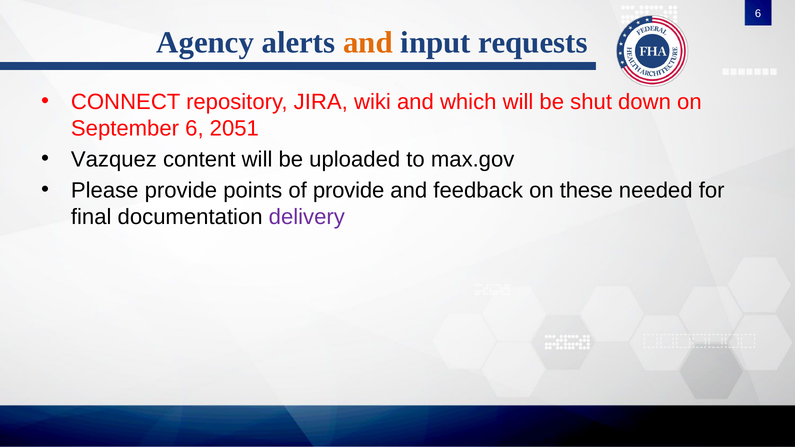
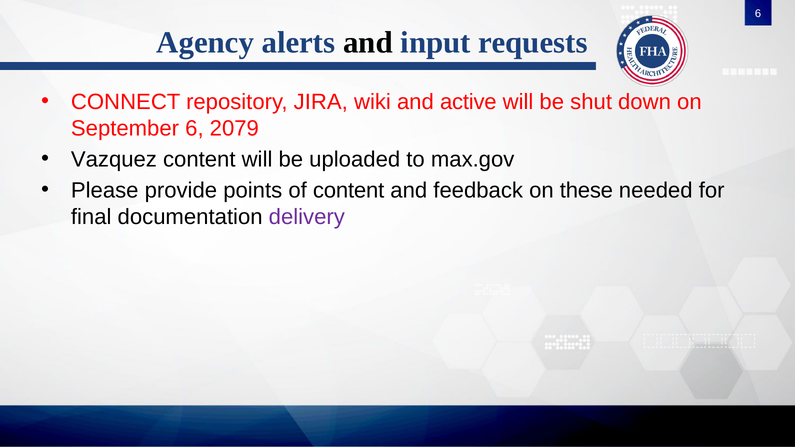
and at (368, 43) colour: orange -> black
which: which -> active
2051: 2051 -> 2079
of provide: provide -> content
